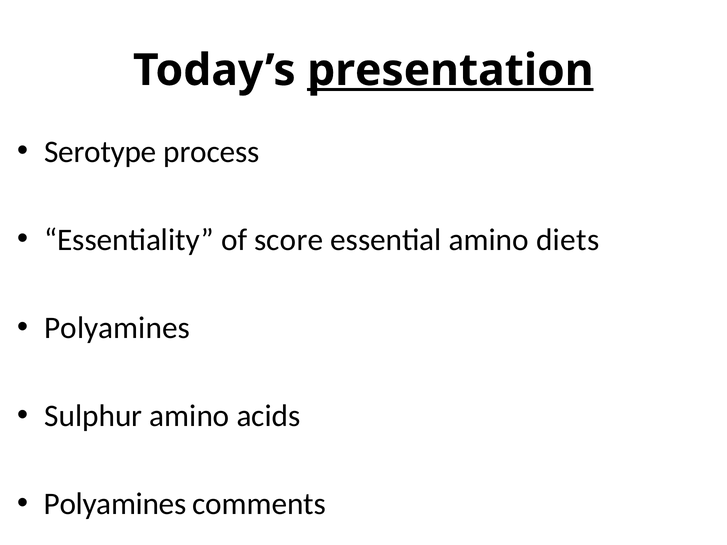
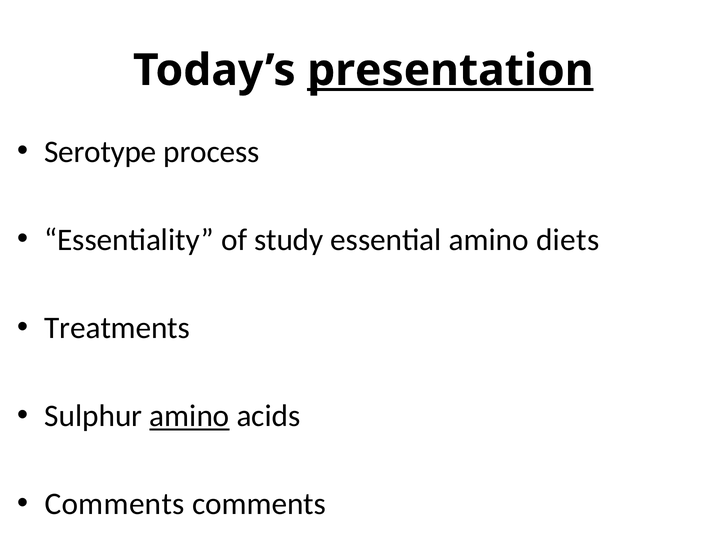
score: score -> study
Polyamines at (117, 328): Polyamines -> Treatments
amino at (189, 416) underline: none -> present
Polyamines at (115, 504): Polyamines -> Comments
